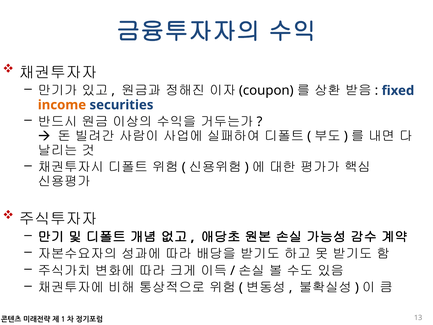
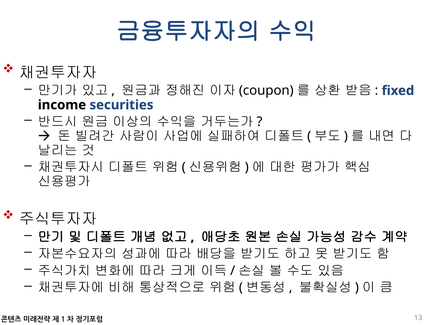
income colour: orange -> black
